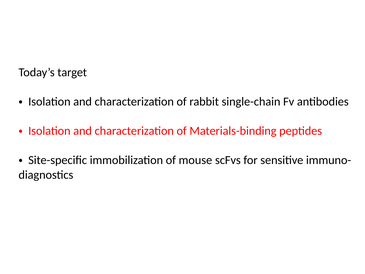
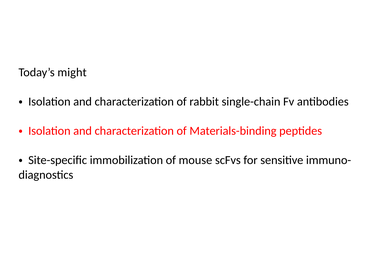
target: target -> might
